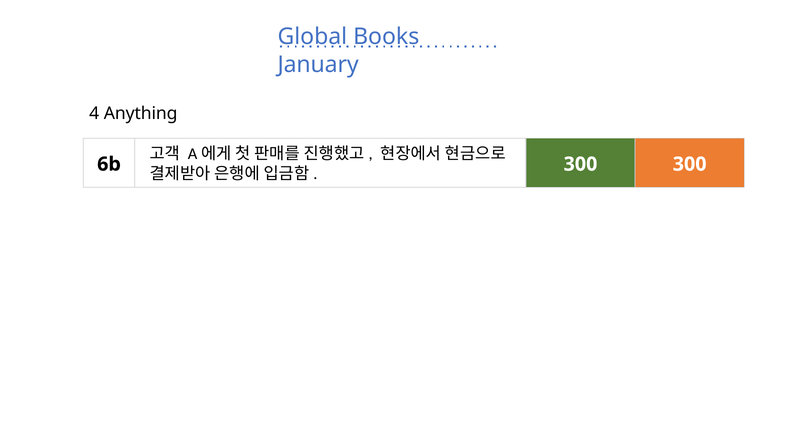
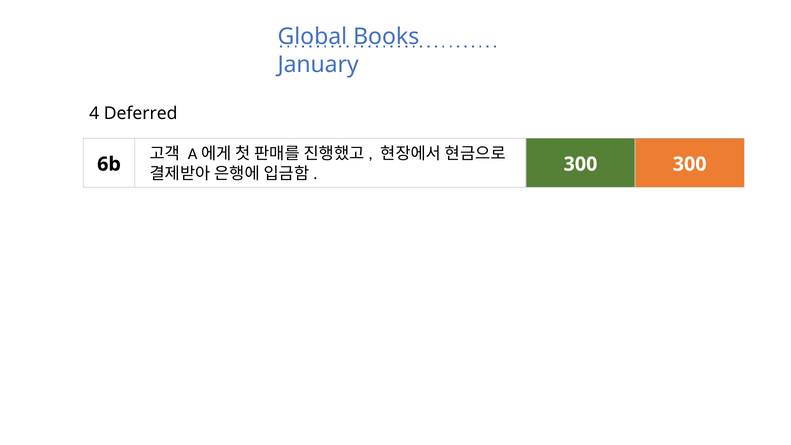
Anything: Anything -> Deferred
